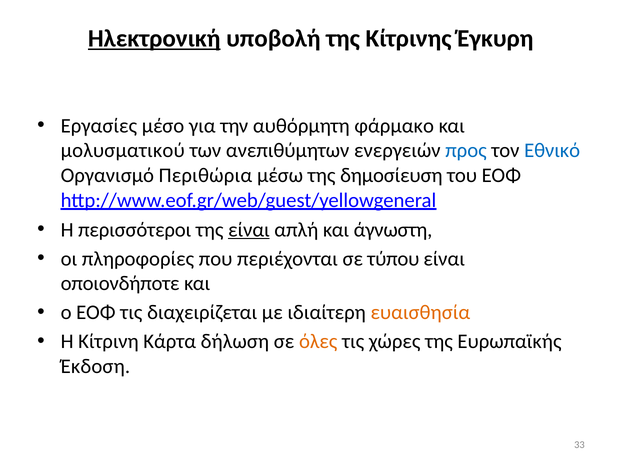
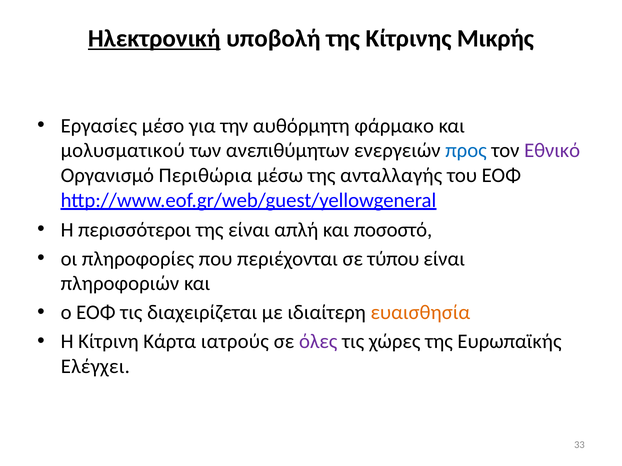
Έγκυρη: Έγκυρη -> Μικρής
Εθνικό colour: blue -> purple
δημοσίευση: δημοσίευση -> ανταλλαγής
είναι at (249, 230) underline: present -> none
άγνωστη: άγνωστη -> ποσοστό
οποιονδήποτε: οποιονδήποτε -> πληροφοριών
δήλωση: δήλωση -> ιατρούς
όλες colour: orange -> purple
Έκδοση: Έκδοση -> Ελέγχει
